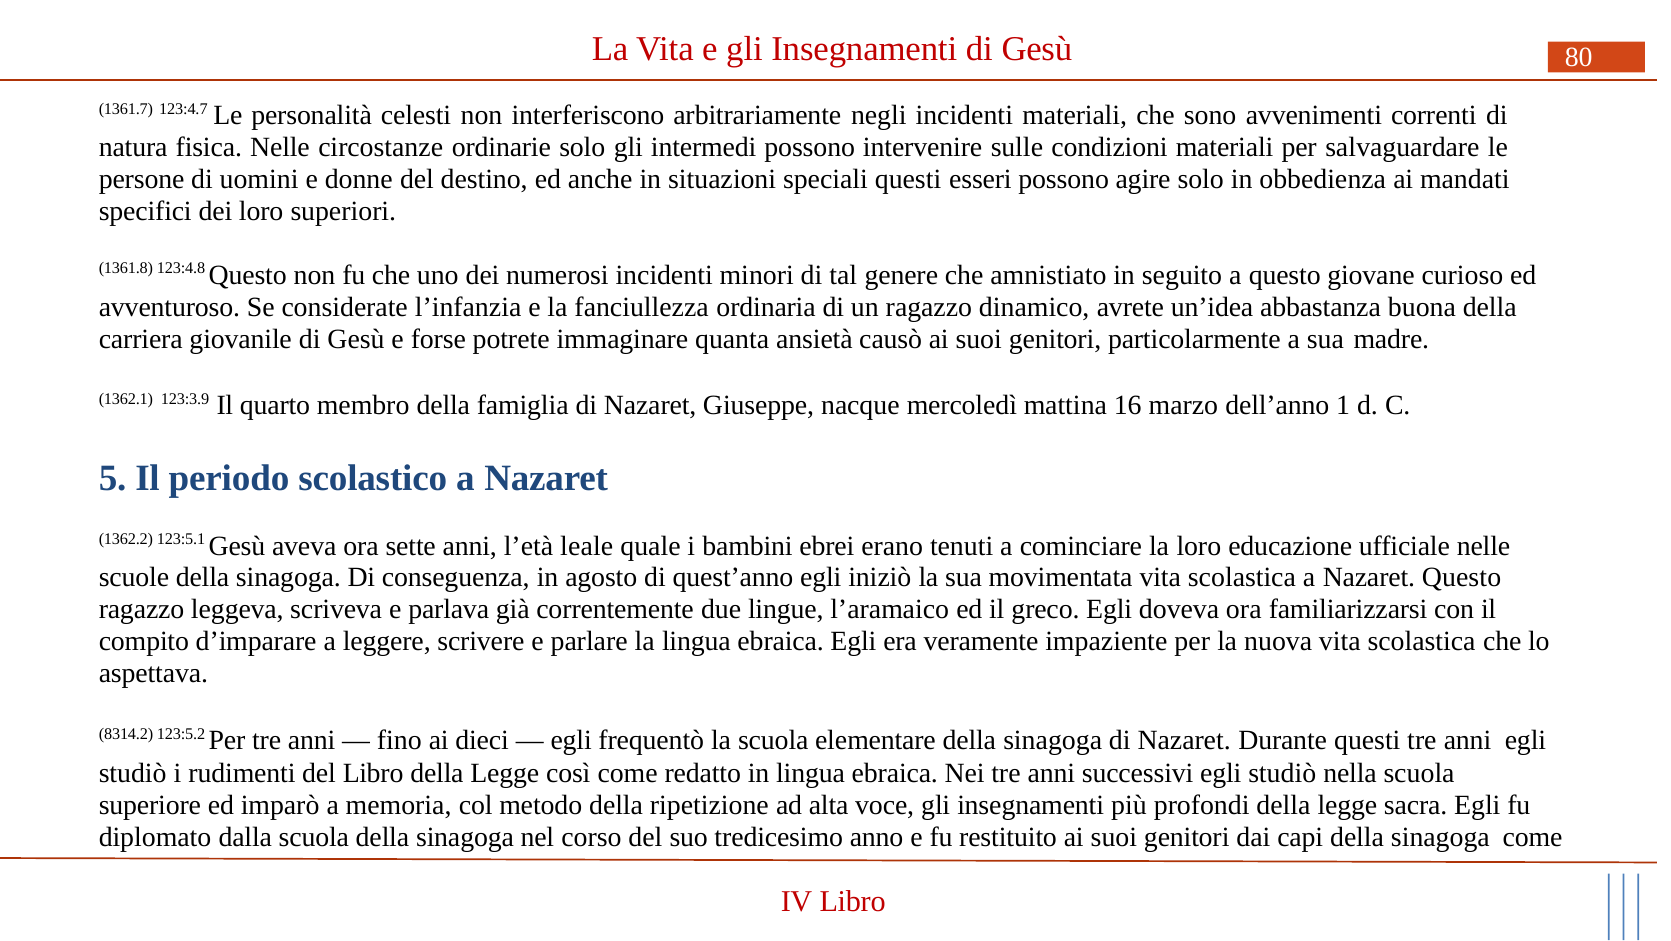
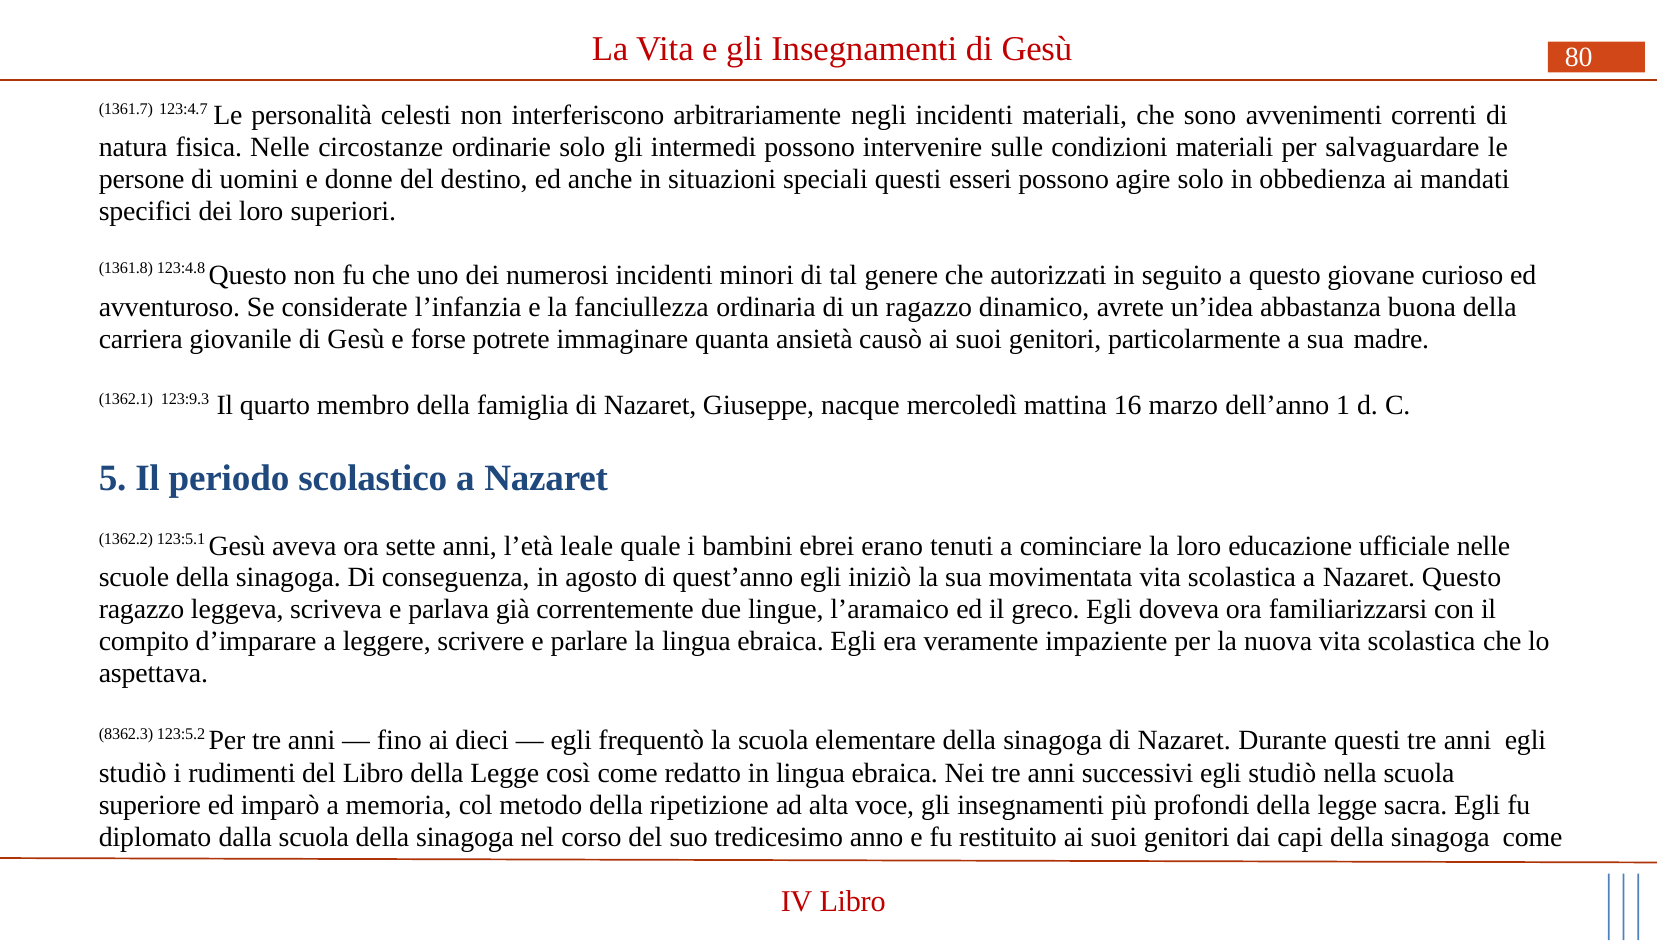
amnistiato: amnistiato -> autorizzati
123:3.9: 123:3.9 -> 123:9.3
8314.2: 8314.2 -> 8362.3
